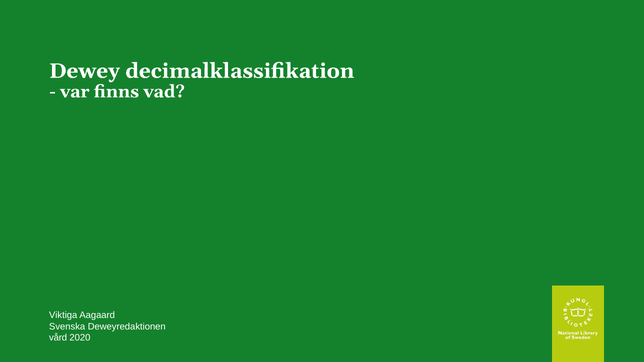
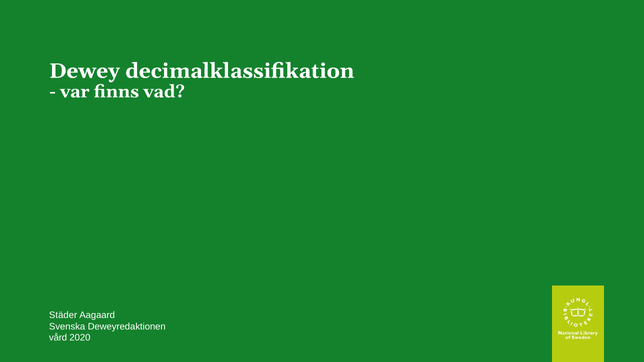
Viktiga: Viktiga -> Städer
